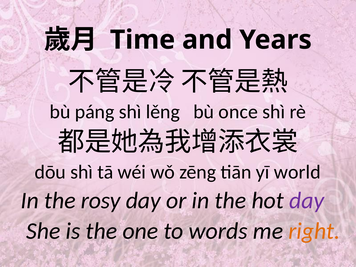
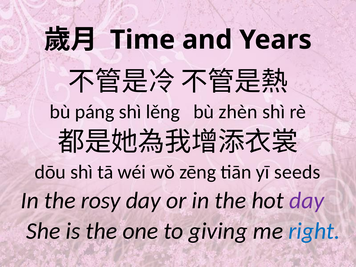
once: once -> zhèn
world: world -> seeds
words: words -> giving
right colour: orange -> blue
